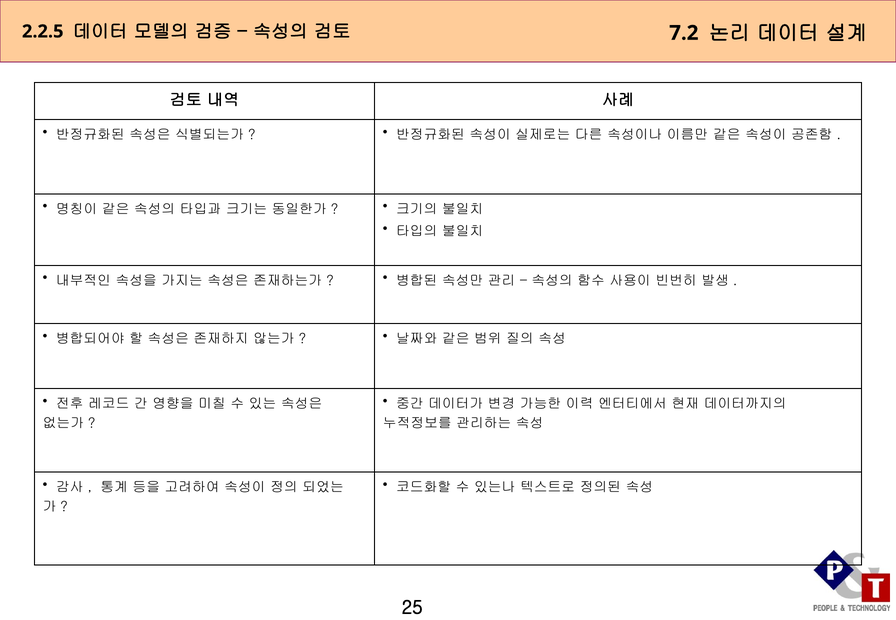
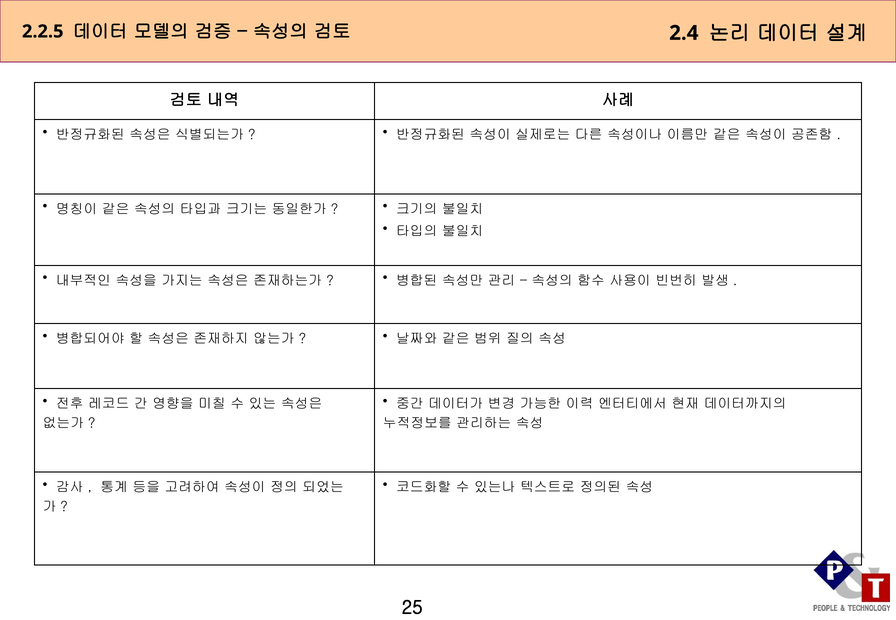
7.2: 7.2 -> 2.4
